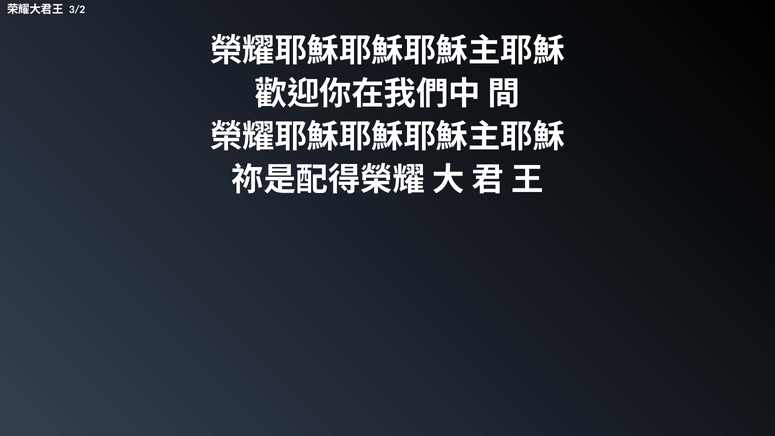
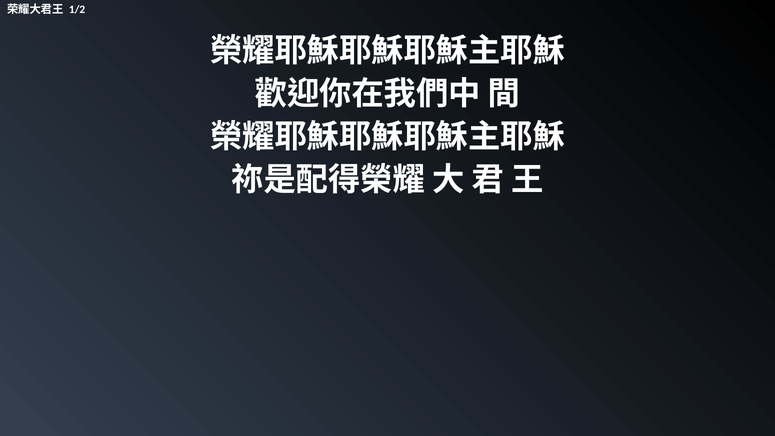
3/2: 3/2 -> 1/2
